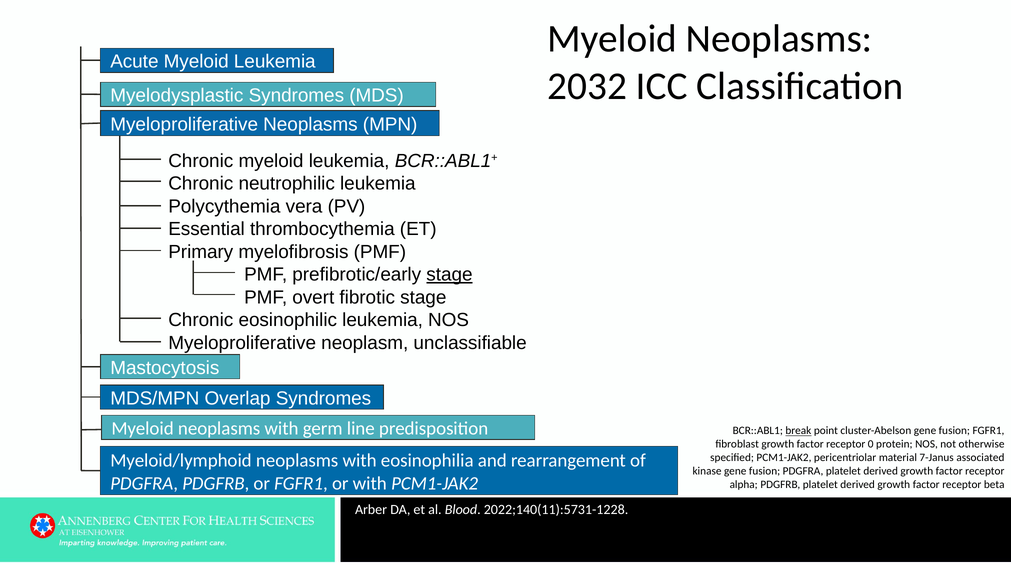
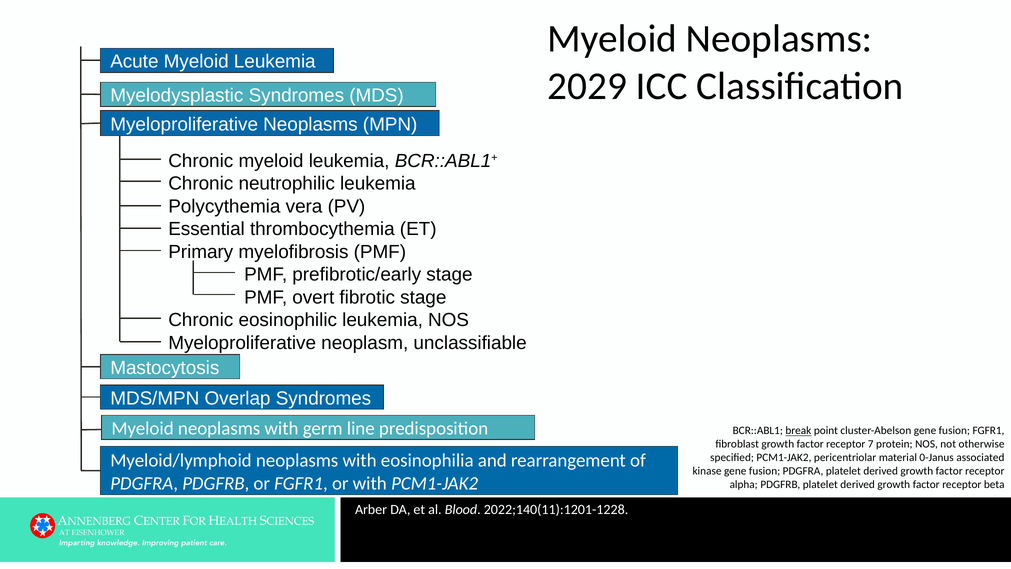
2032: 2032 -> 2029
stage at (449, 274) underline: present -> none
0: 0 -> 7
7-Janus: 7-Janus -> 0-Janus
2022;140(11):5731-1228: 2022;140(11):5731-1228 -> 2022;140(11):1201-1228
